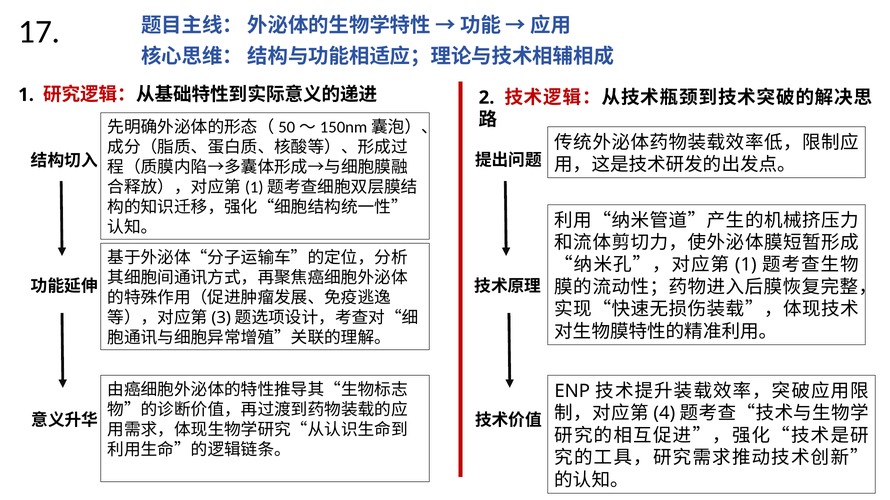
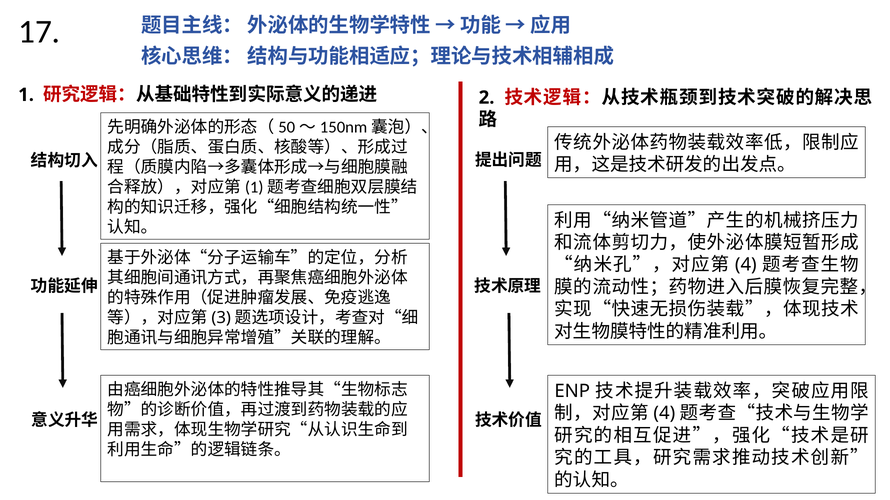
1 at (746, 265): 1 -> 4
